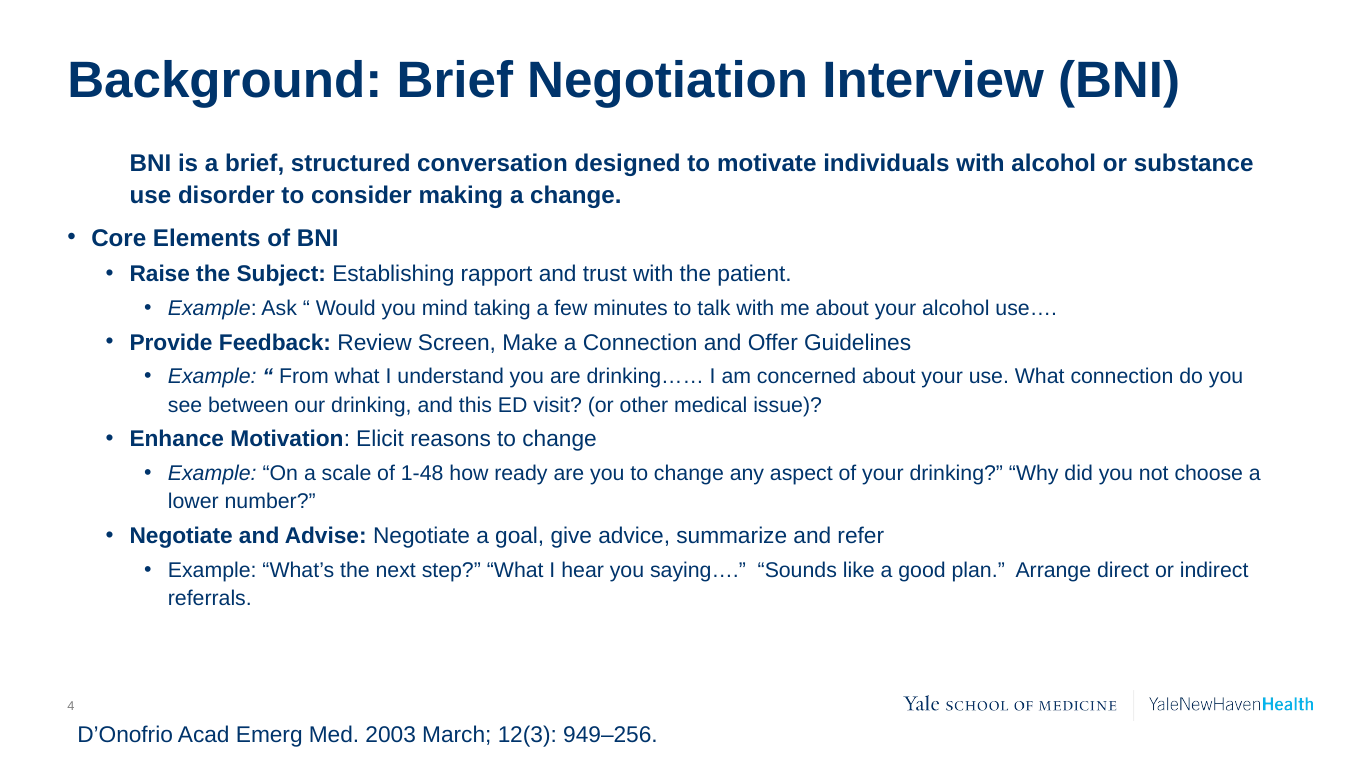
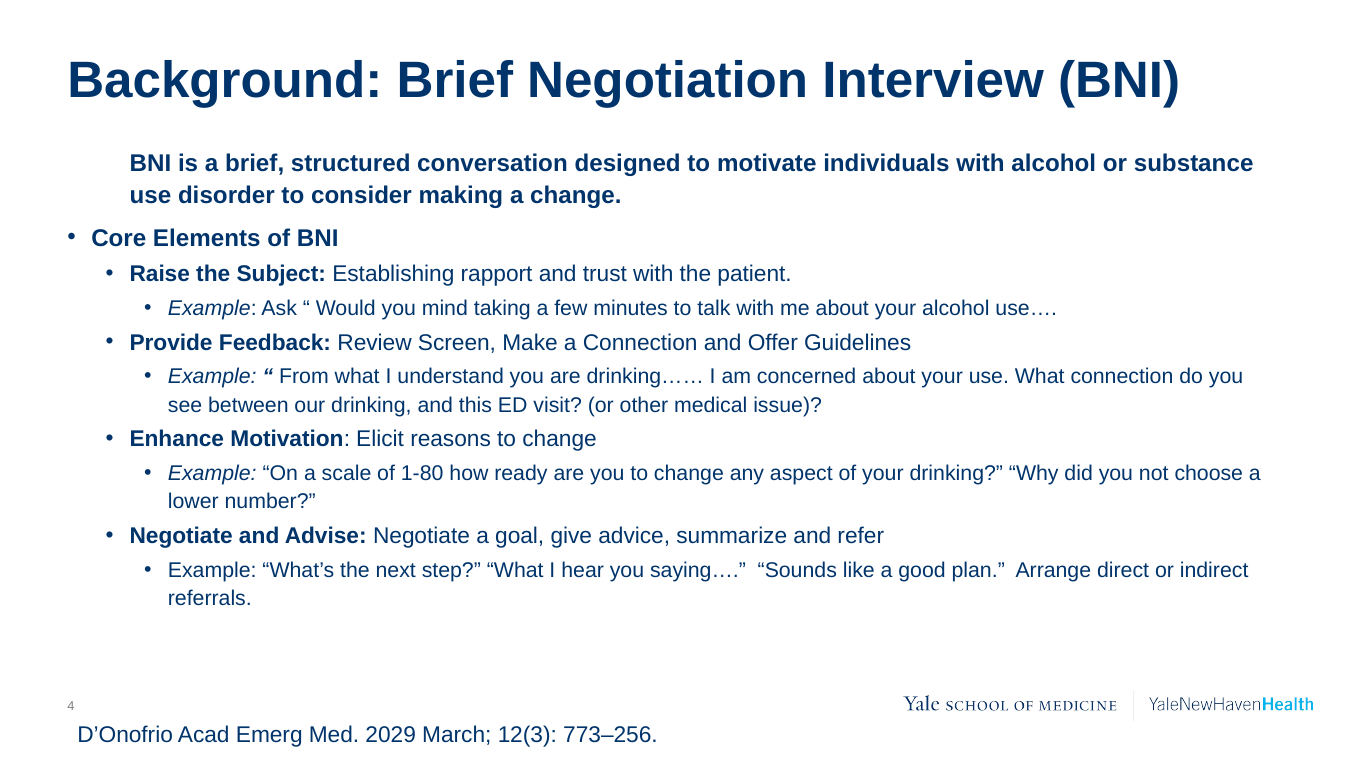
1-48: 1-48 -> 1-80
2003: 2003 -> 2029
949–256: 949–256 -> 773–256
